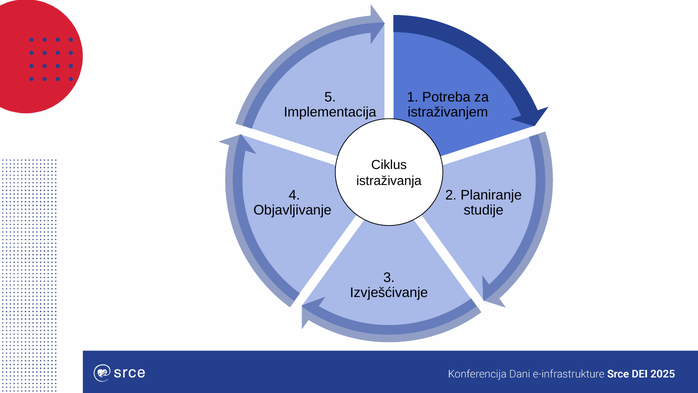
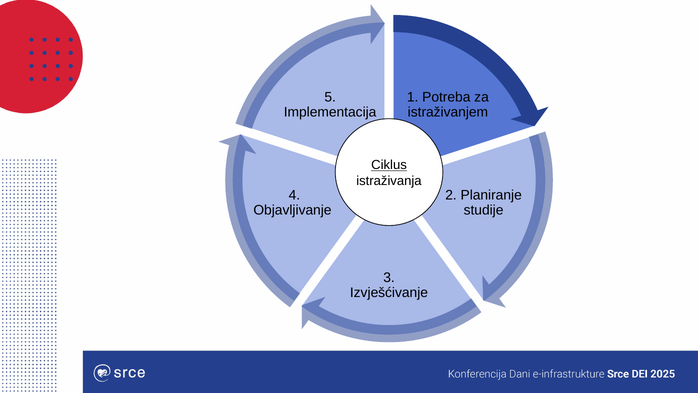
Ciklus underline: none -> present
